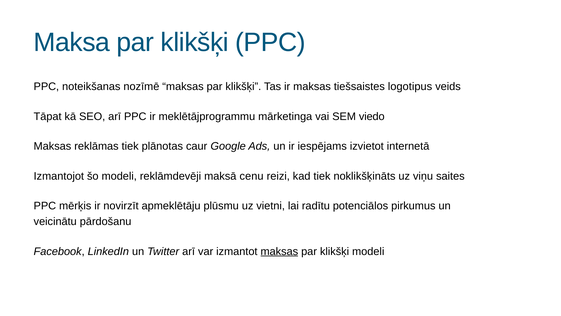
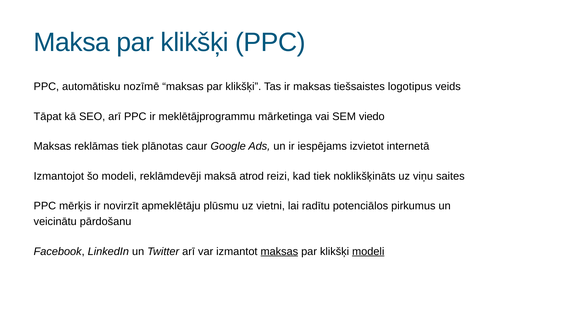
noteikšanas: noteikšanas -> automātisku
cenu: cenu -> atrod
modeli at (368, 251) underline: none -> present
